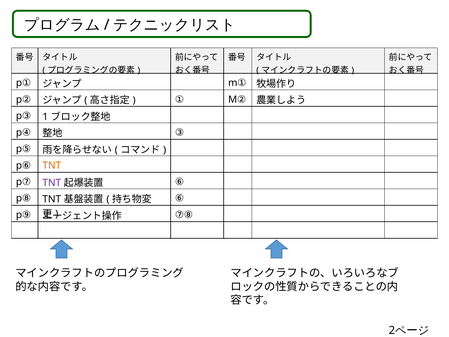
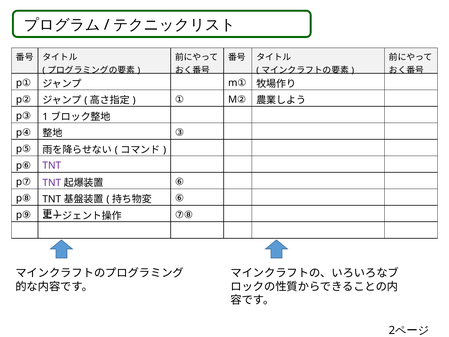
TNT at (52, 165) colour: orange -> purple
